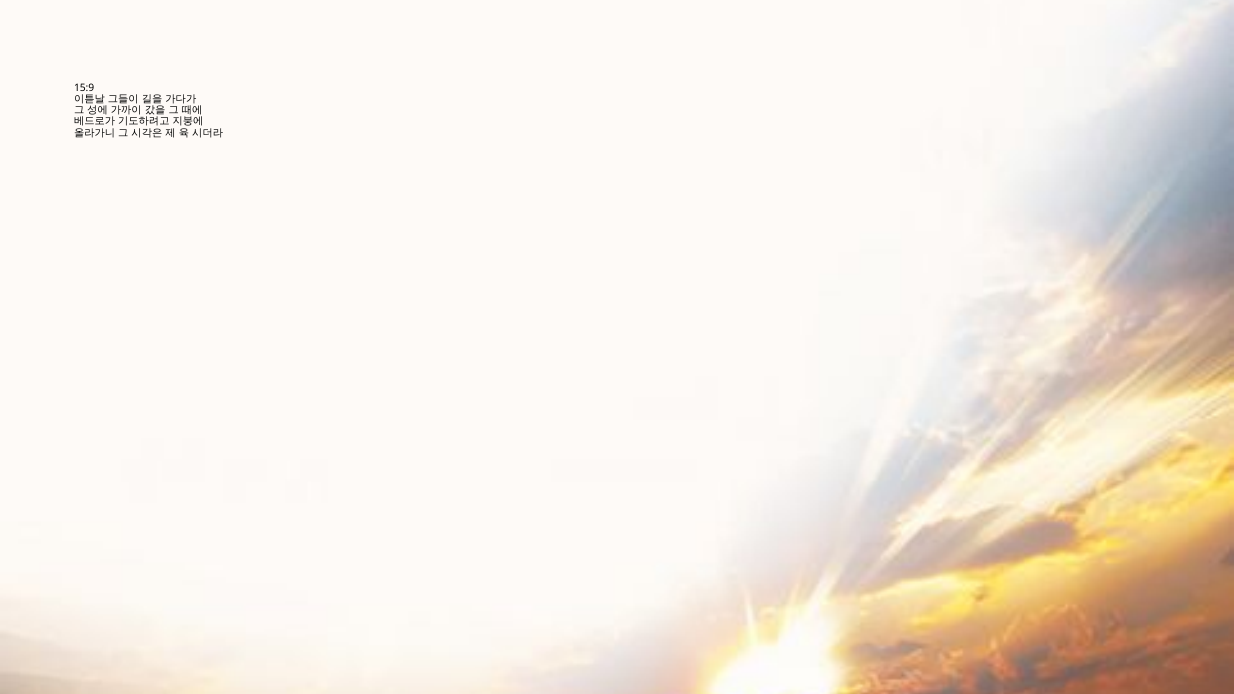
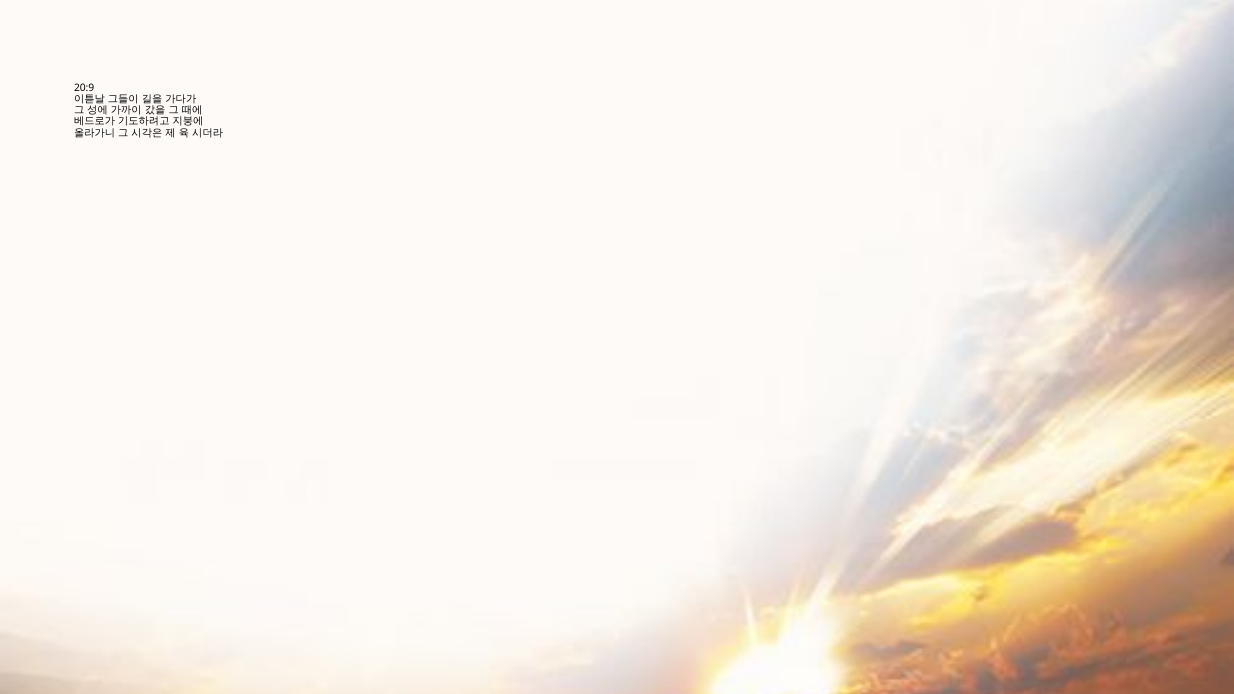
15:9: 15:9 -> 20:9
